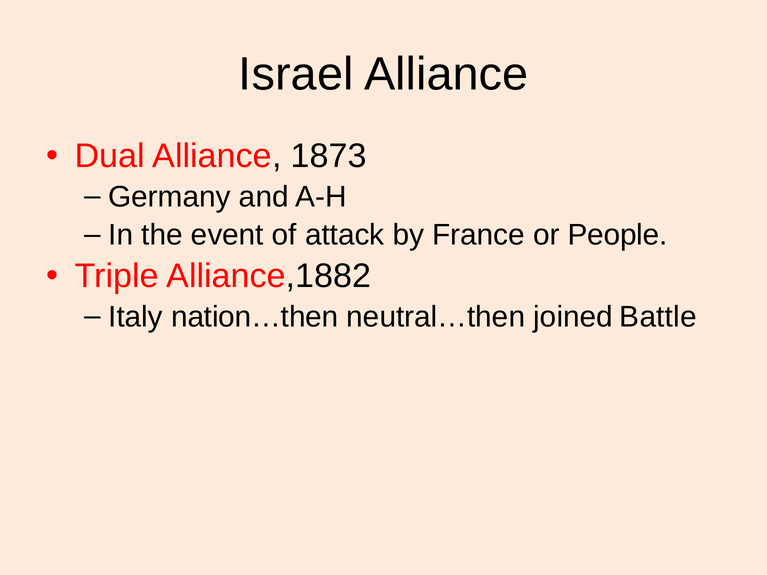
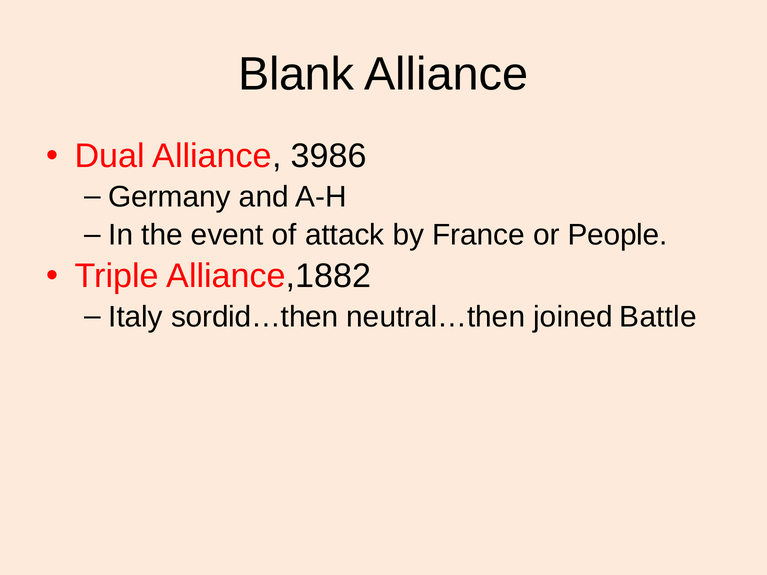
Israel: Israel -> Blank
1873: 1873 -> 3986
nation…then: nation…then -> sordid…then
